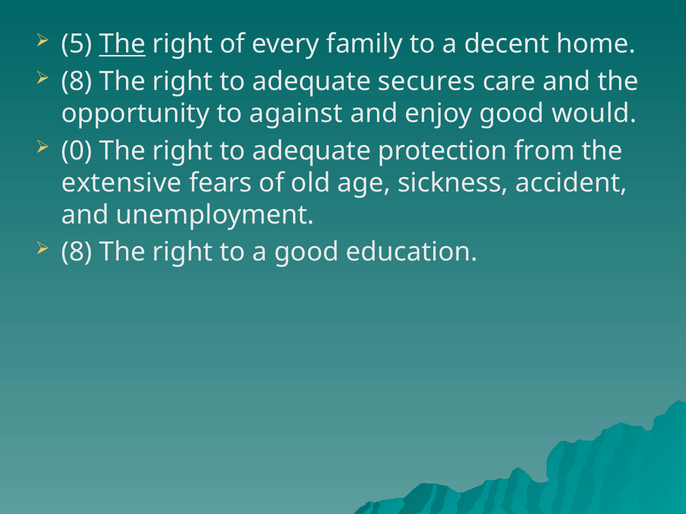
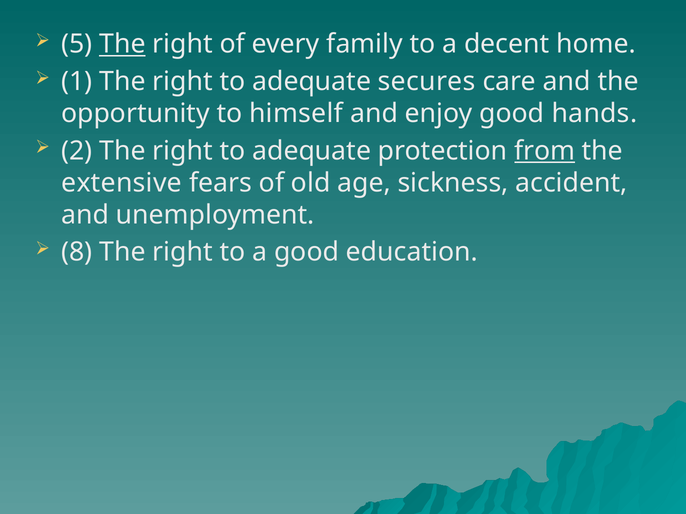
8 at (77, 82): 8 -> 1
against: against -> himself
would: would -> hands
0: 0 -> 2
from underline: none -> present
